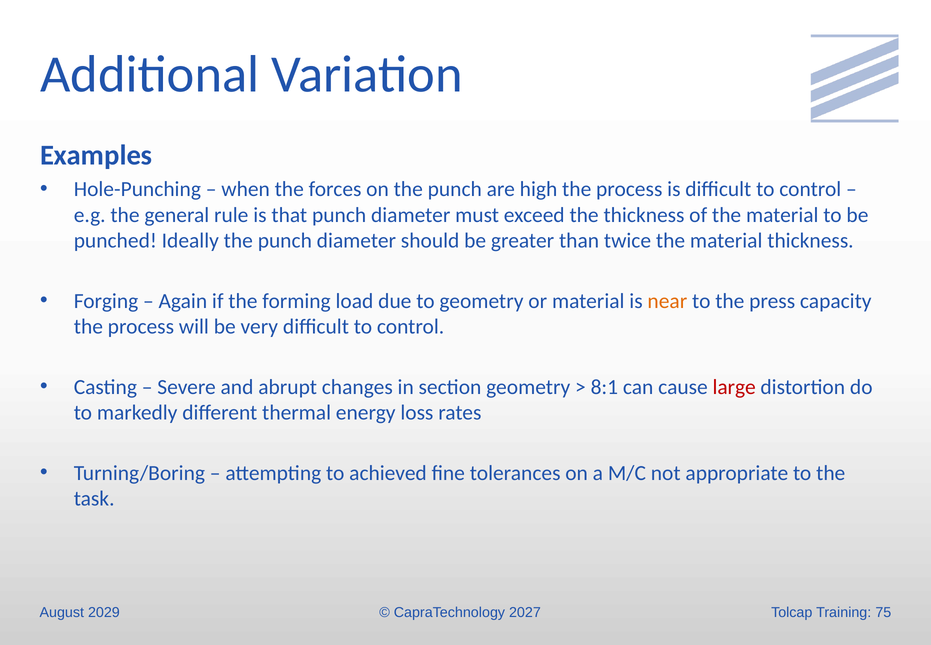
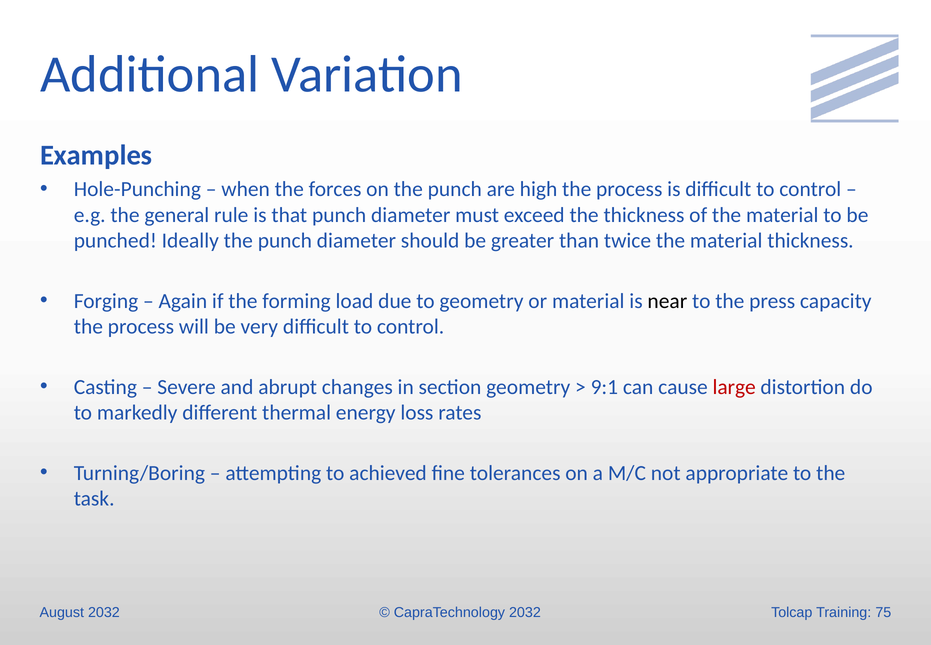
near colour: orange -> black
8:1: 8:1 -> 9:1
August 2029: 2029 -> 2032
CapraTechnology 2027: 2027 -> 2032
